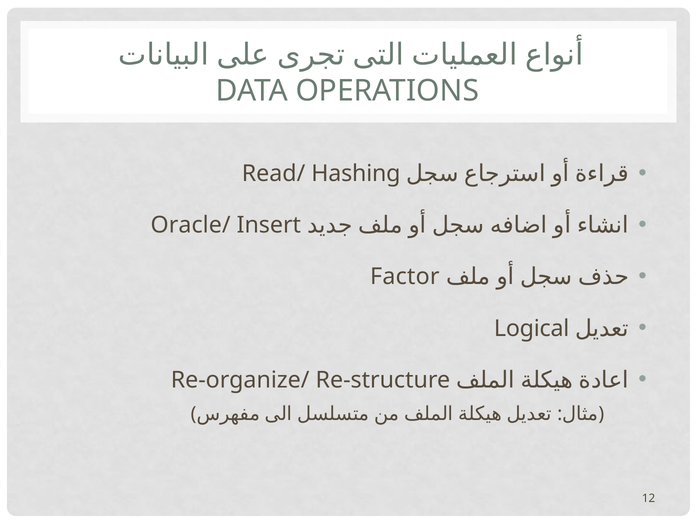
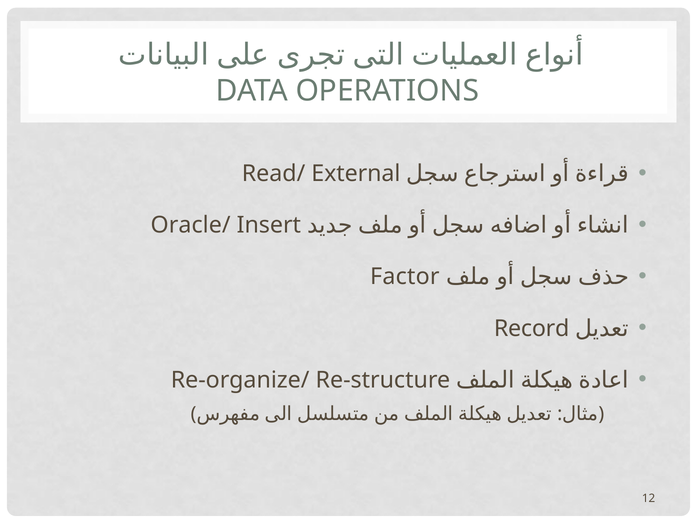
Hashing: Hashing -> External
Logical: Logical -> Record
